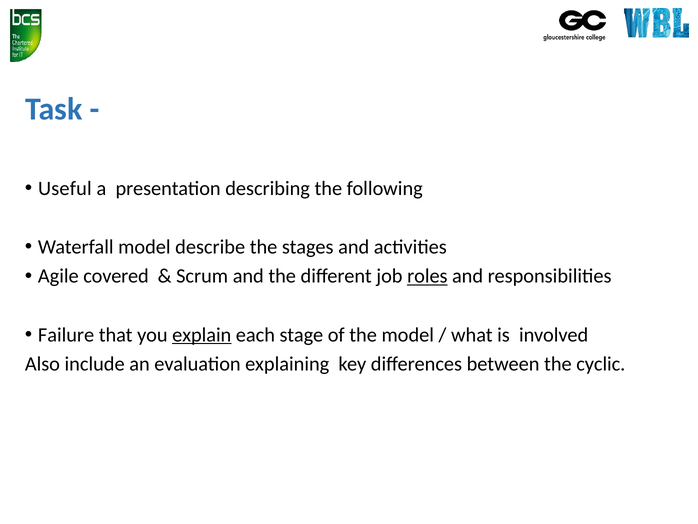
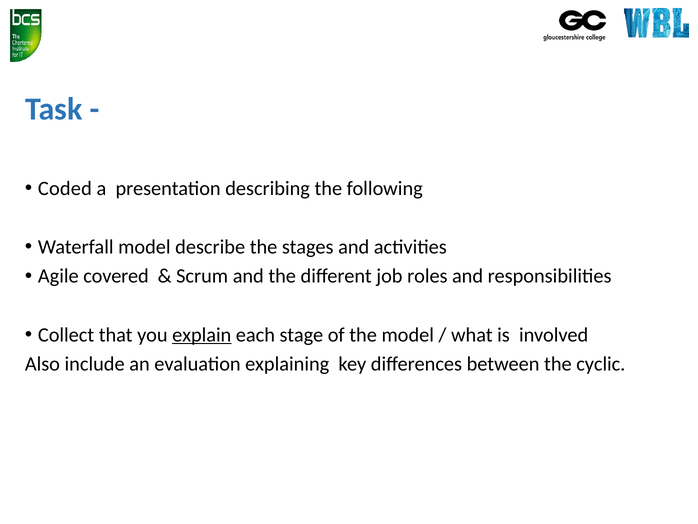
Useful: Useful -> Coded
roles underline: present -> none
Failure: Failure -> Collect
